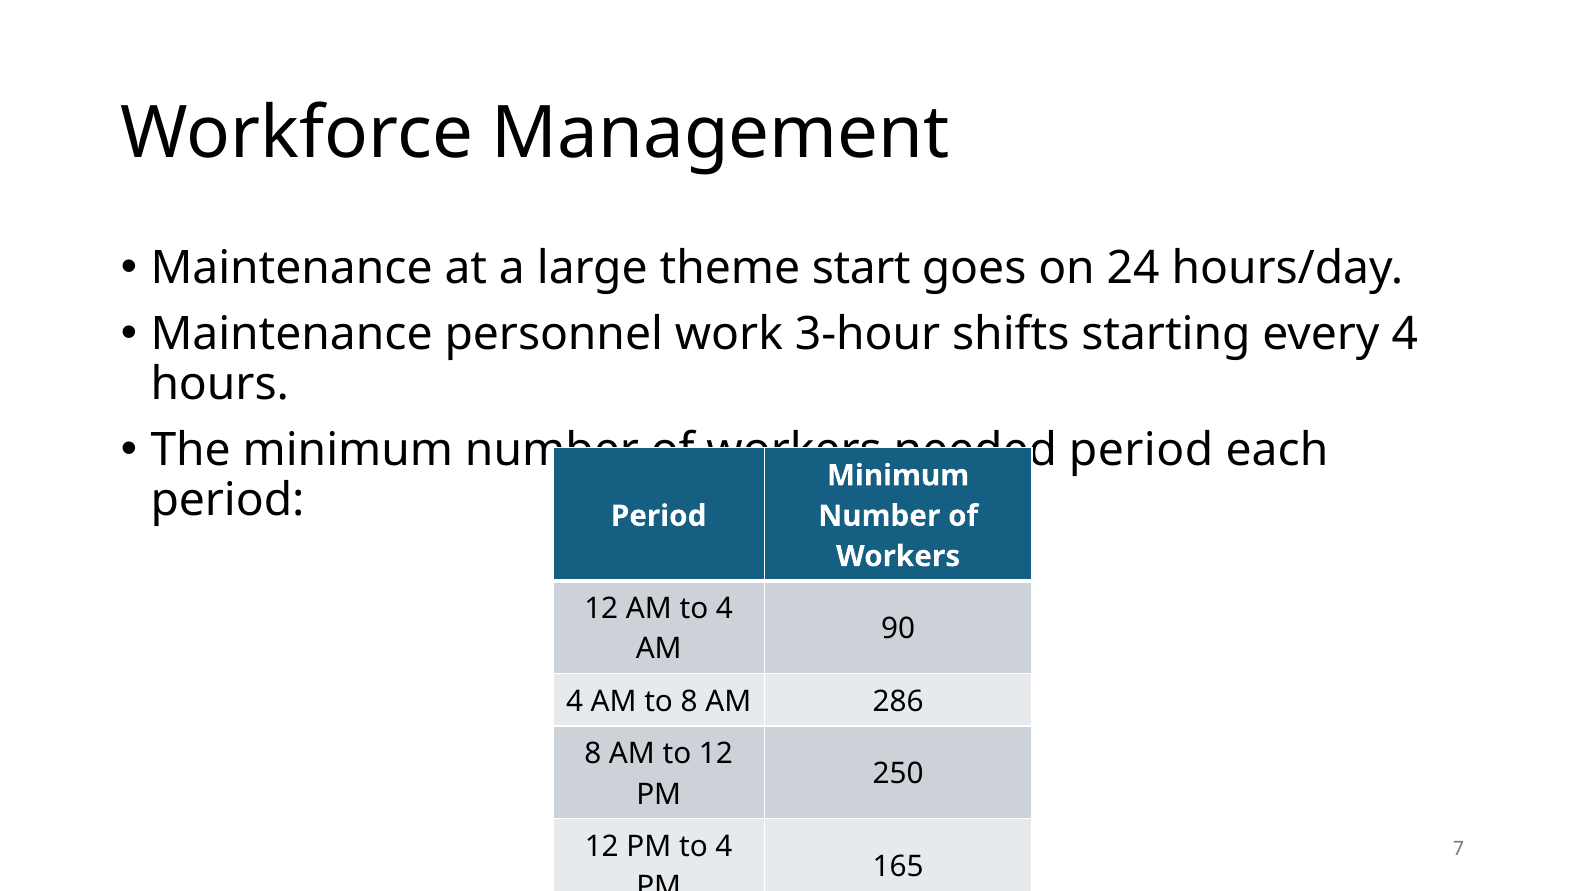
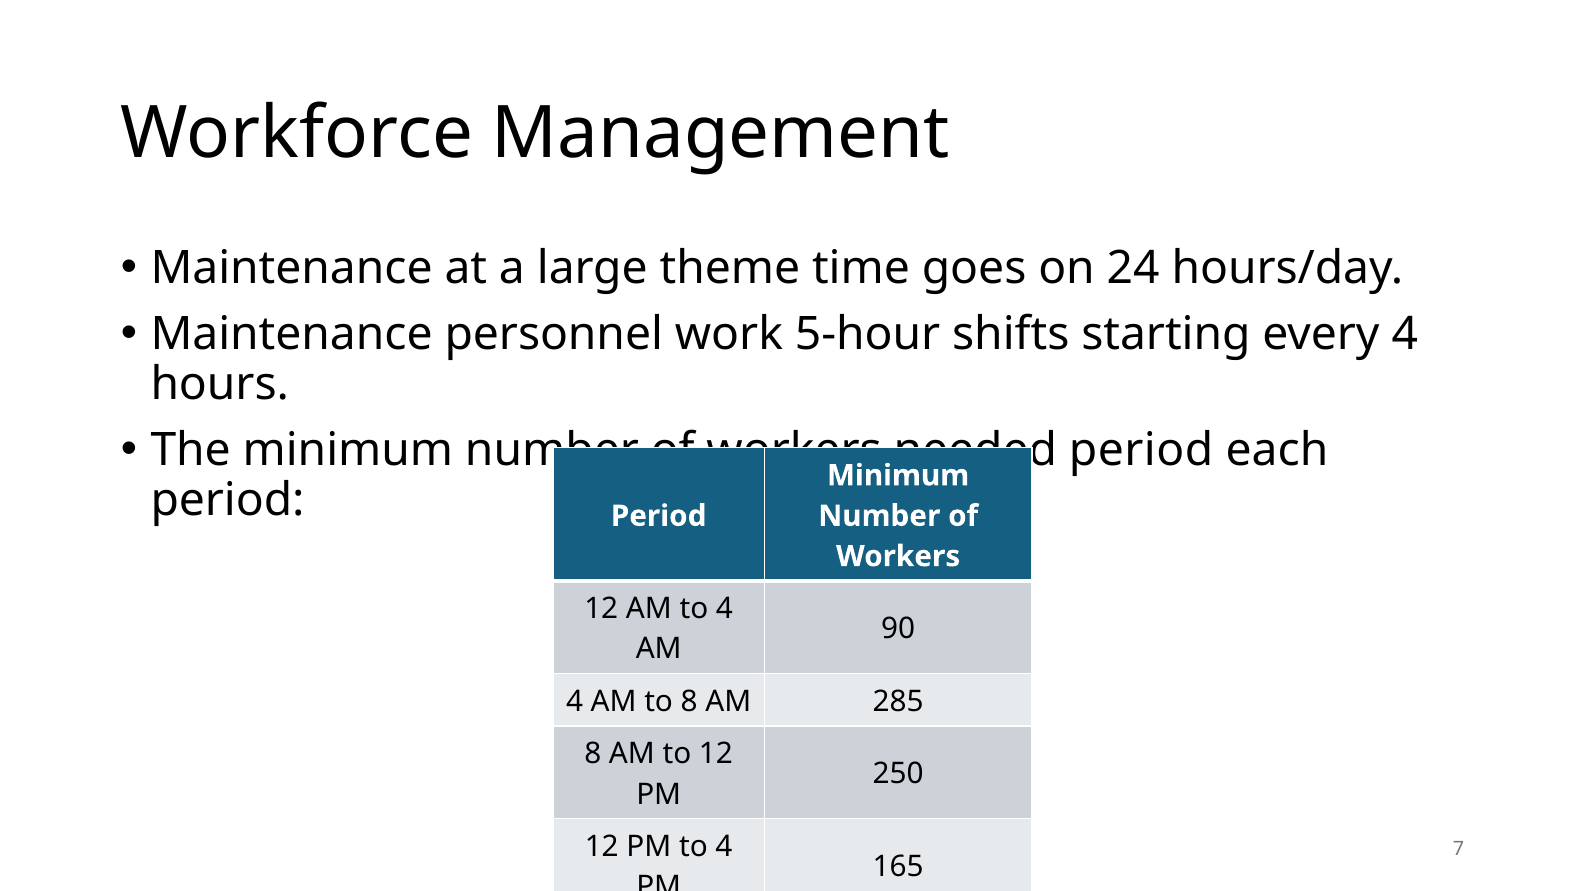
start: start -> time
3-hour: 3-hour -> 5-hour
286: 286 -> 285
